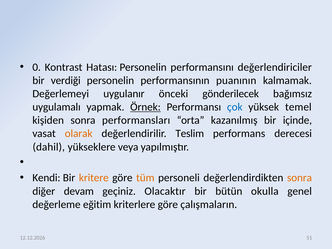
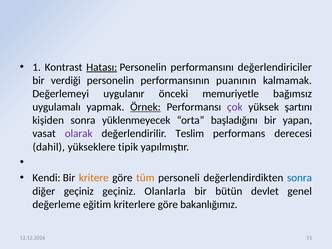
0: 0 -> 1
Hatası underline: none -> present
gönderilecek: gönderilecek -> memuriyetle
çok colour: blue -> purple
temel: temel -> şartını
performansları: performansları -> yüklenmeyecek
kazanılmış: kazanılmış -> başladığını
içinde: içinde -> yapan
olarak colour: orange -> purple
veya: veya -> tipik
sonra at (299, 178) colour: orange -> blue
diğer devam: devam -> geçiniz
Olacaktır: Olacaktır -> Olanlarla
okulla: okulla -> devlet
çalışmaların: çalışmaların -> bakanlığımız
